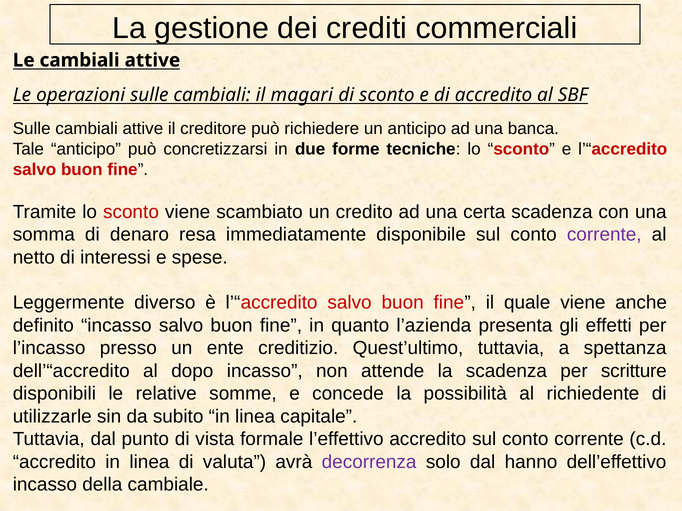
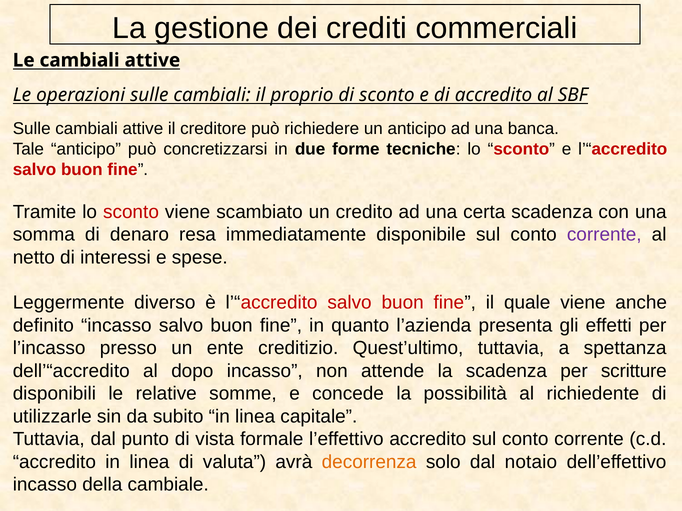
magari: magari -> proprio
decorrenza colour: purple -> orange
hanno: hanno -> notaio
